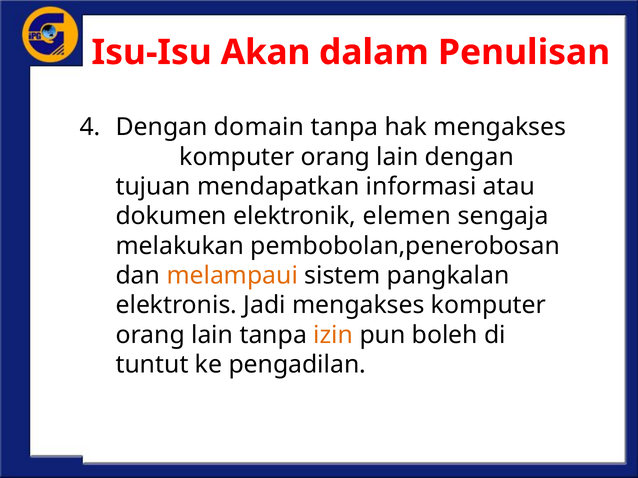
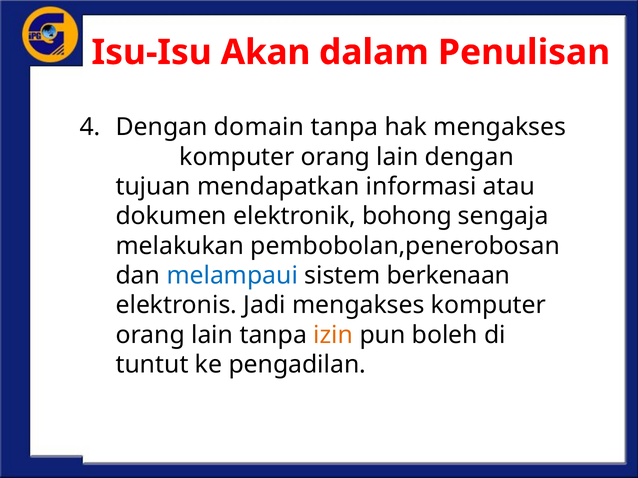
elemen: elemen -> bohong
melampaui colour: orange -> blue
pangkalan: pangkalan -> berkenaan
